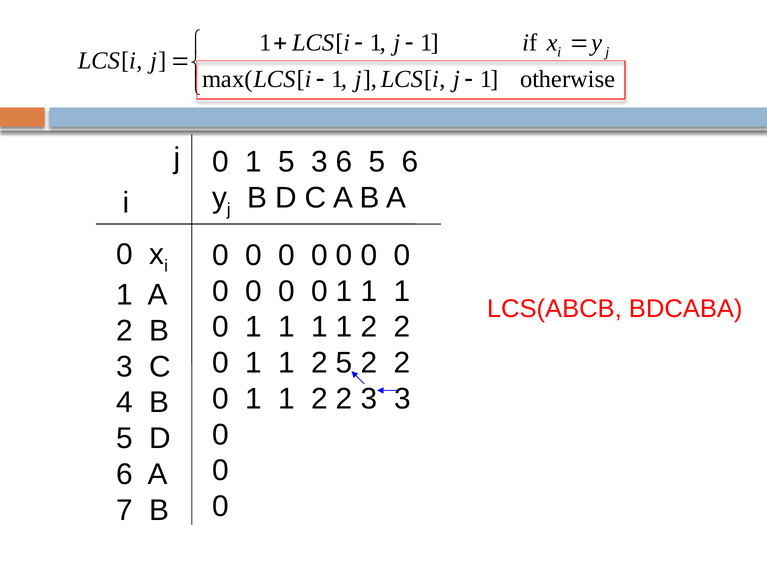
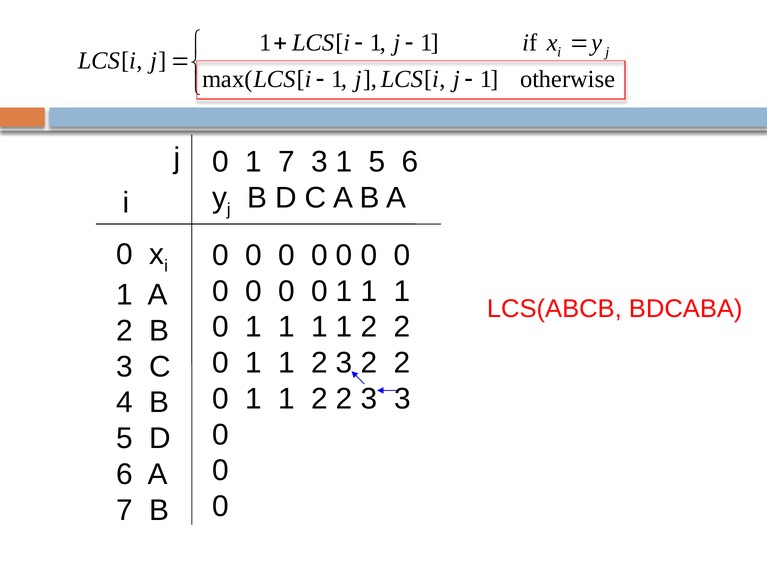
1 5: 5 -> 7
3 6: 6 -> 1
1 2 5: 5 -> 3
